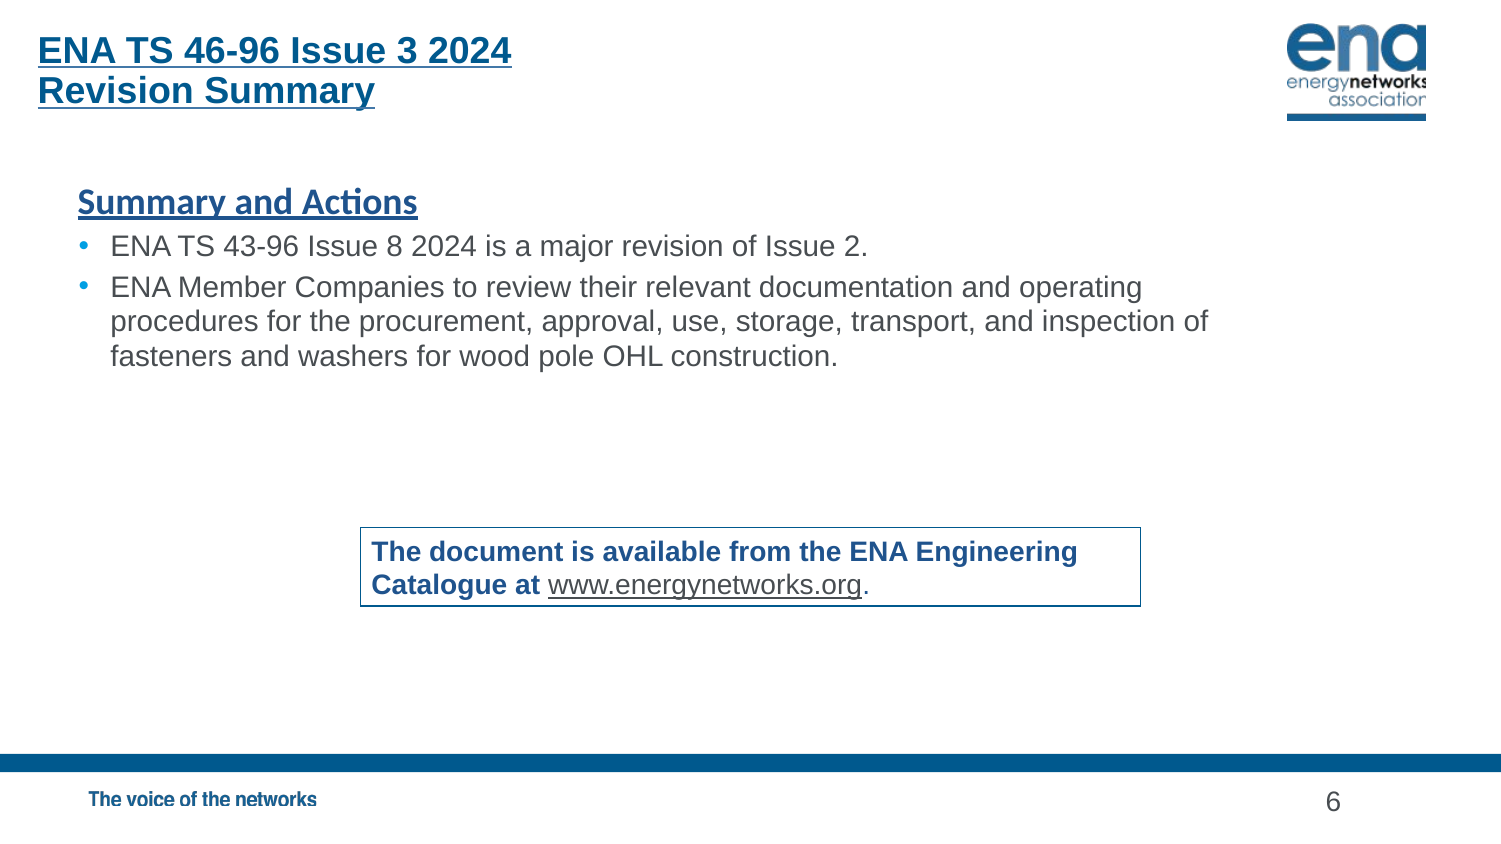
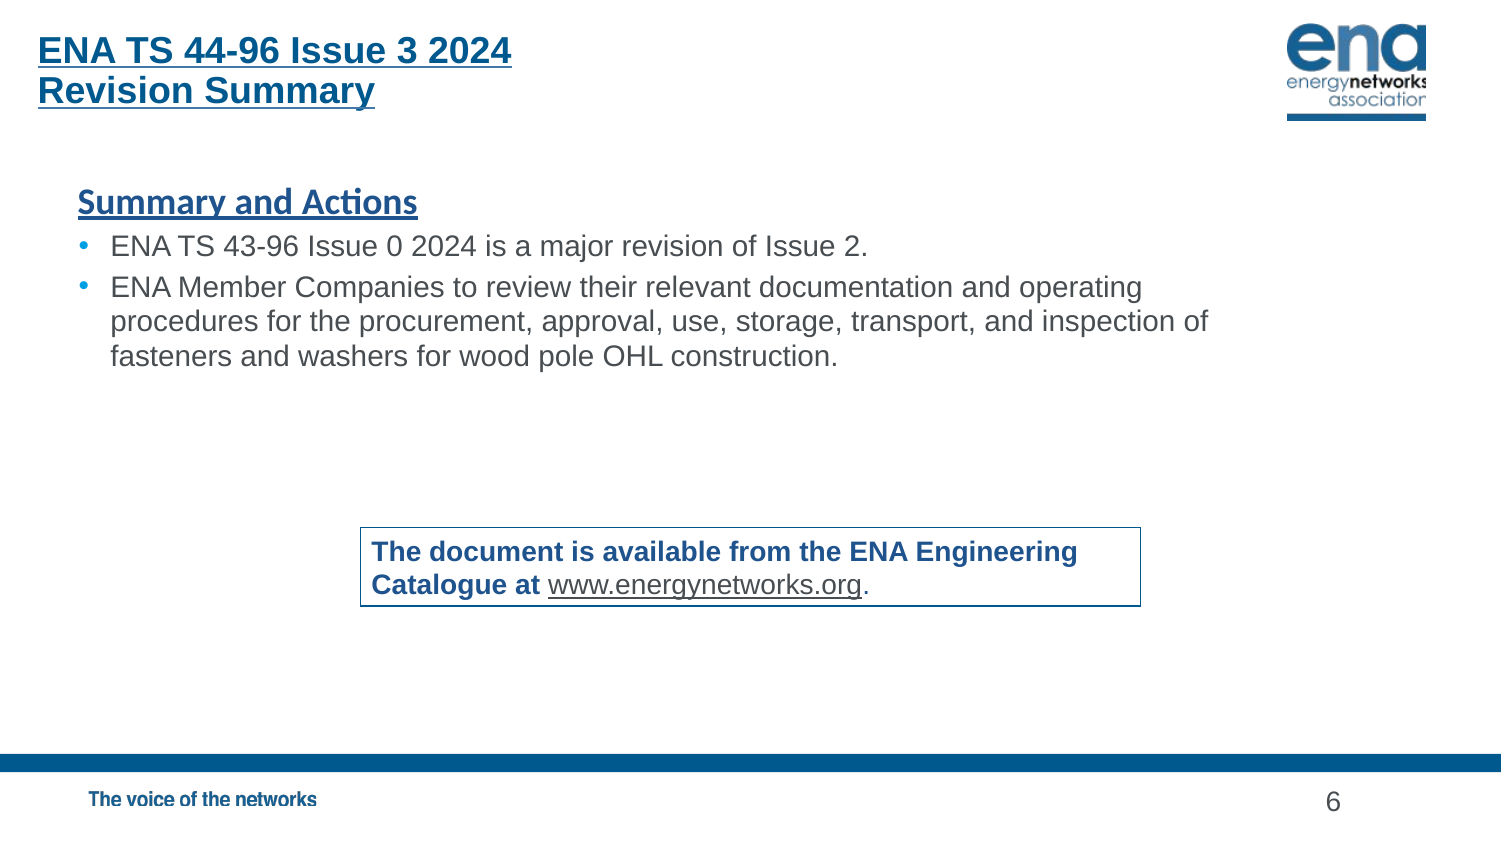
46-96: 46-96 -> 44-96
8: 8 -> 0
